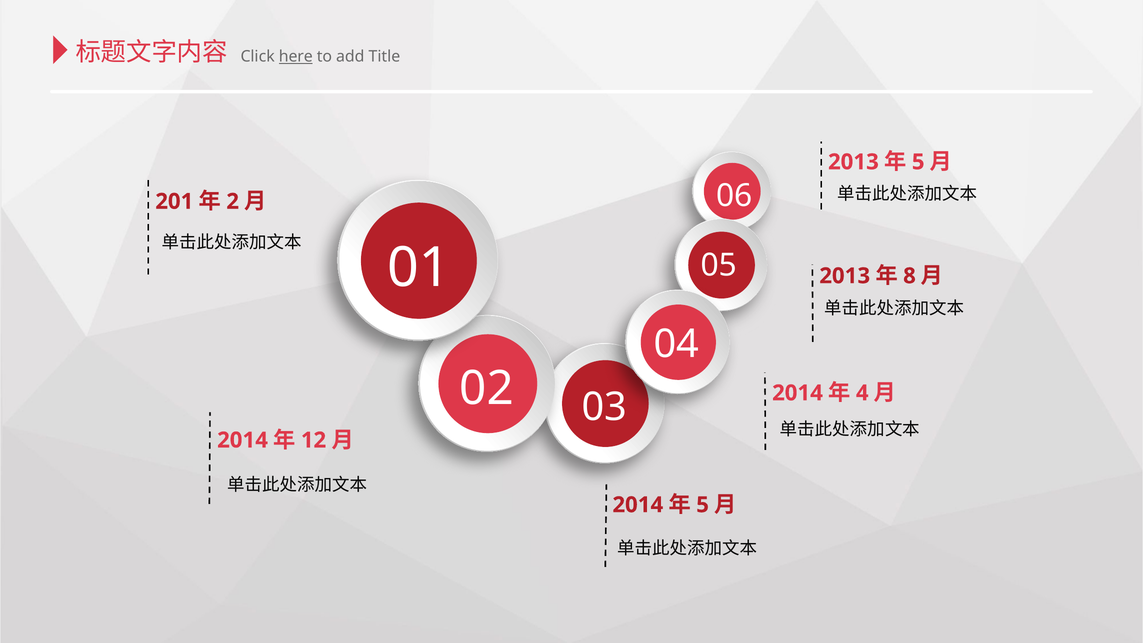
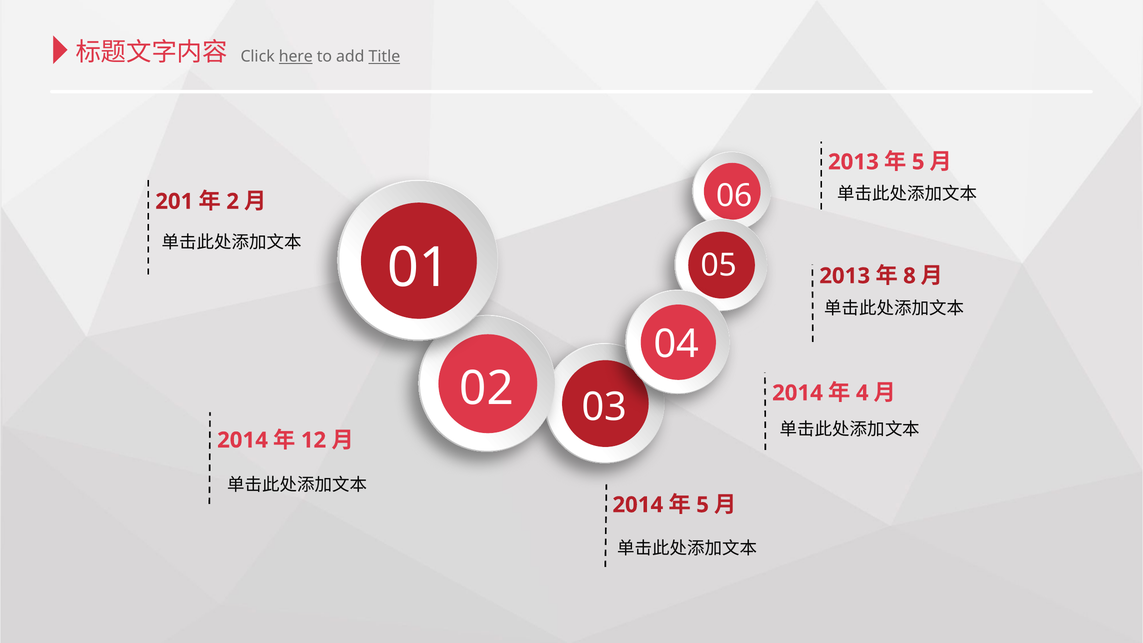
Title underline: none -> present
